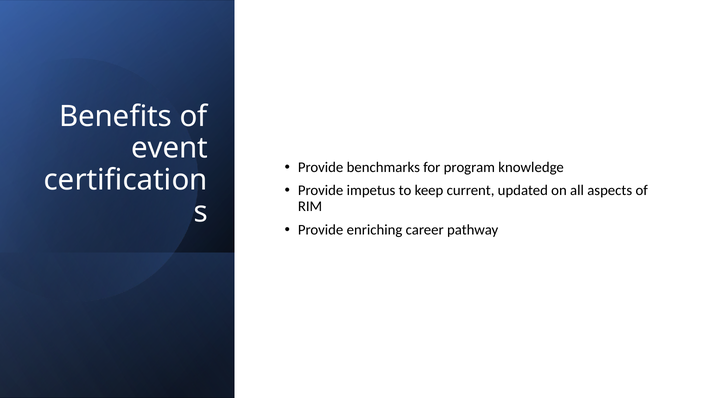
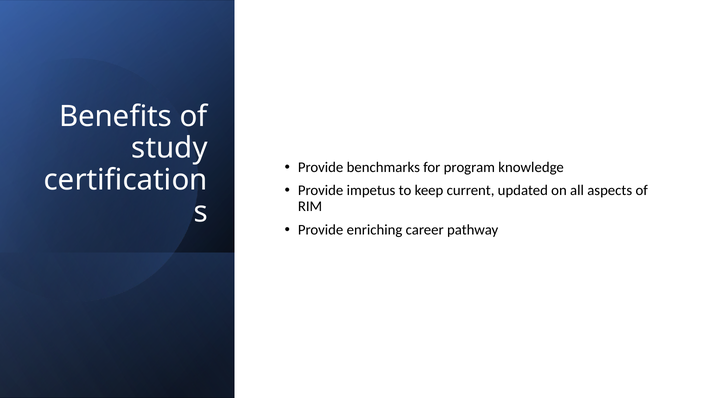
event: event -> study
